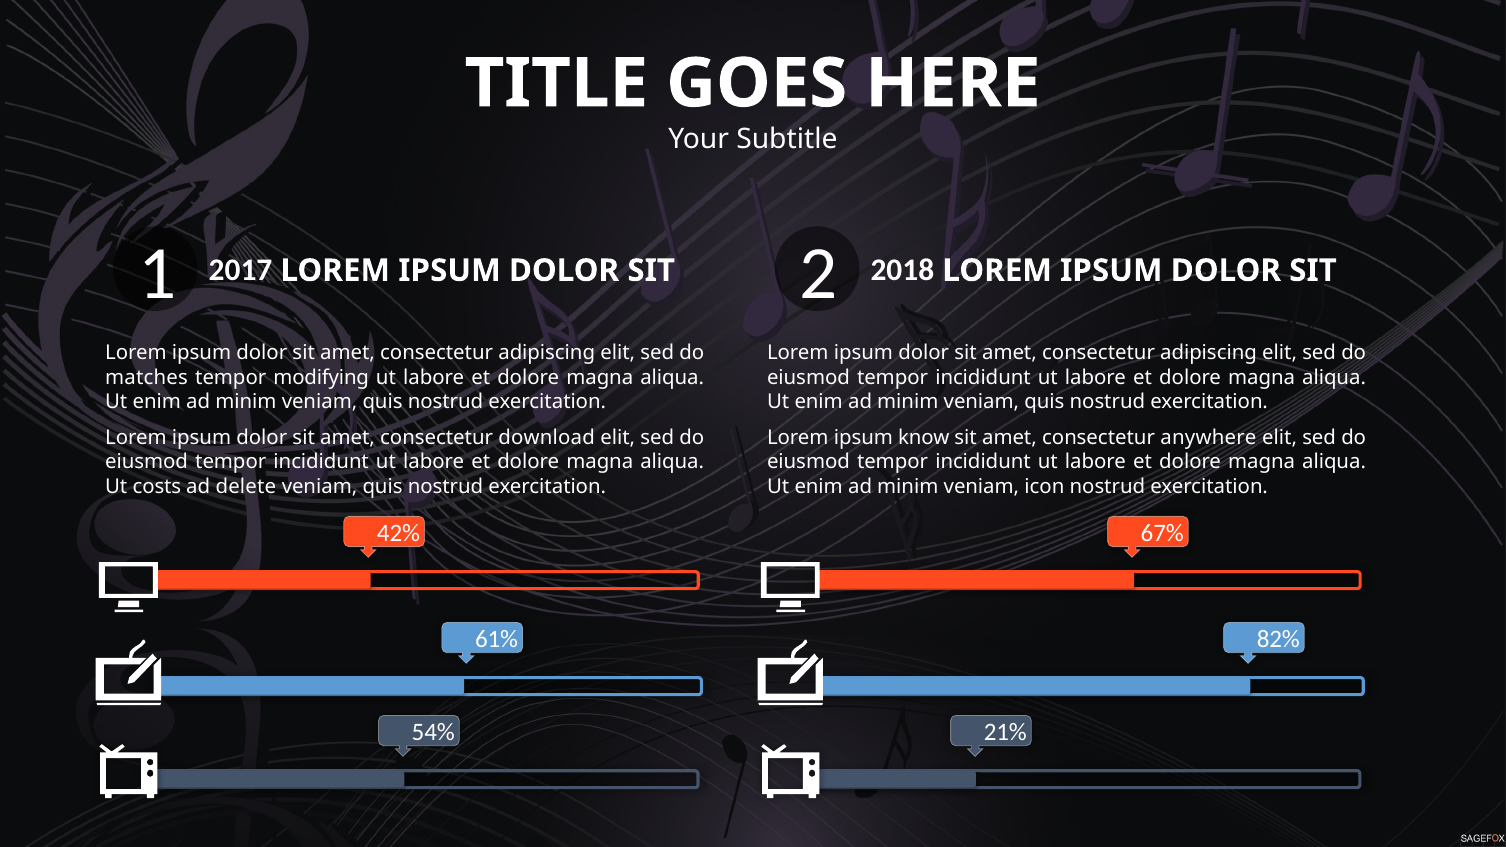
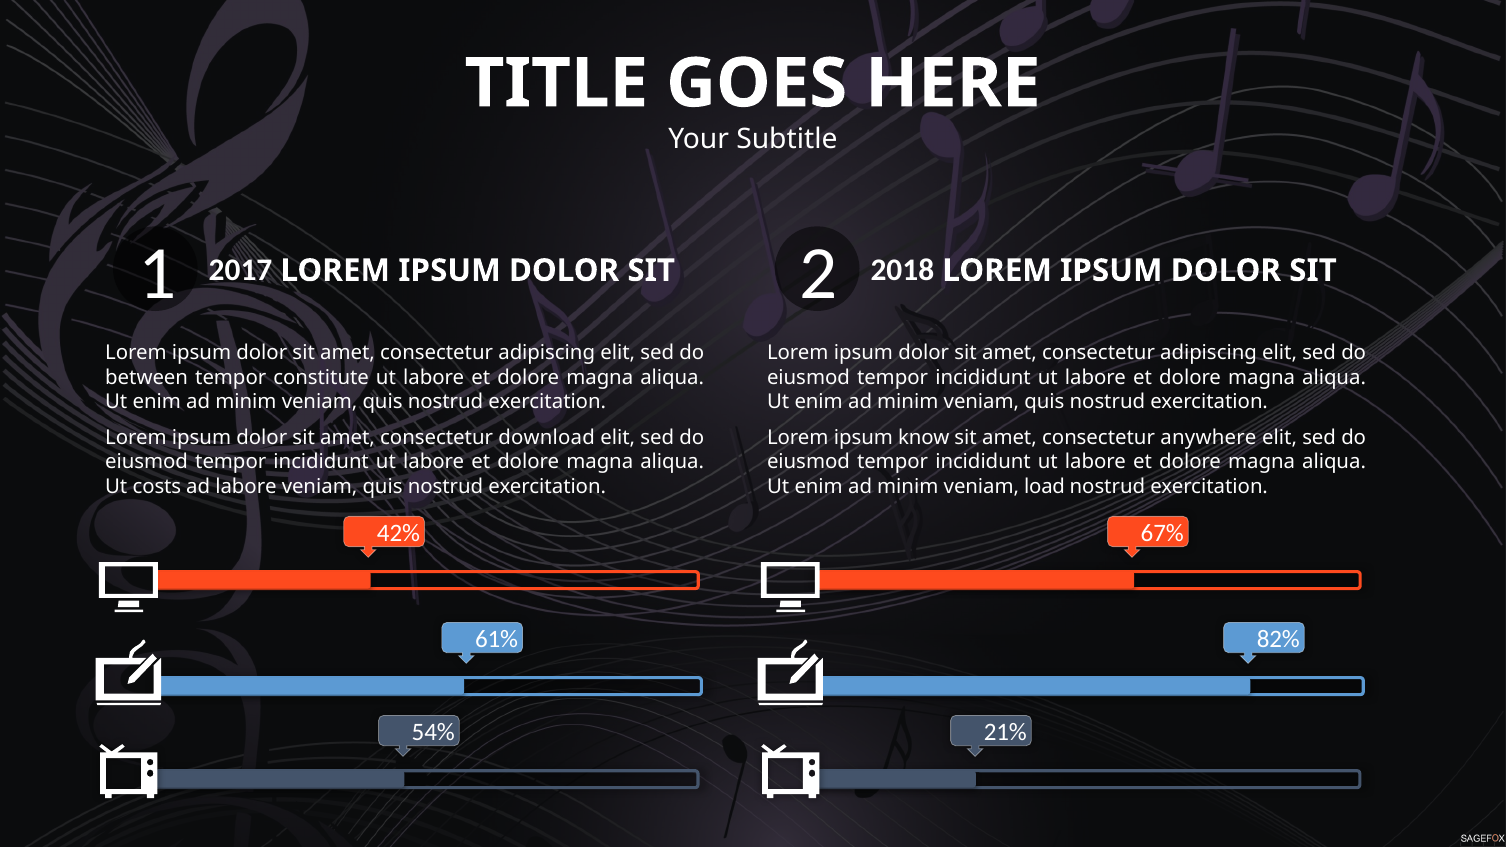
matches: matches -> between
modifying: modifying -> constitute
ad delete: delete -> labore
icon: icon -> load
